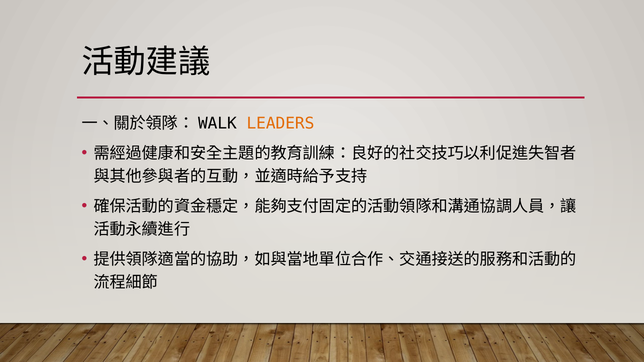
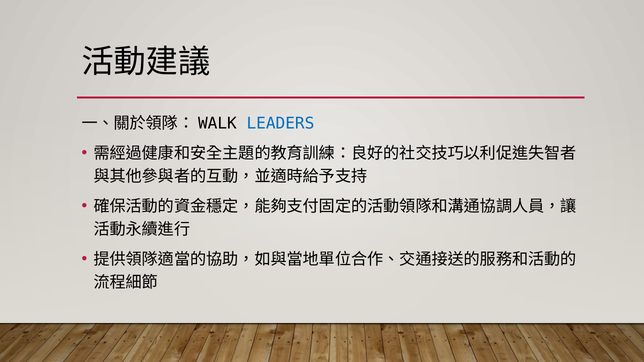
LEADERS colour: orange -> blue
